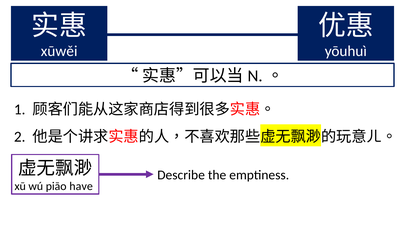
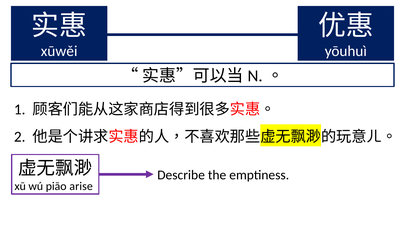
have: have -> arise
